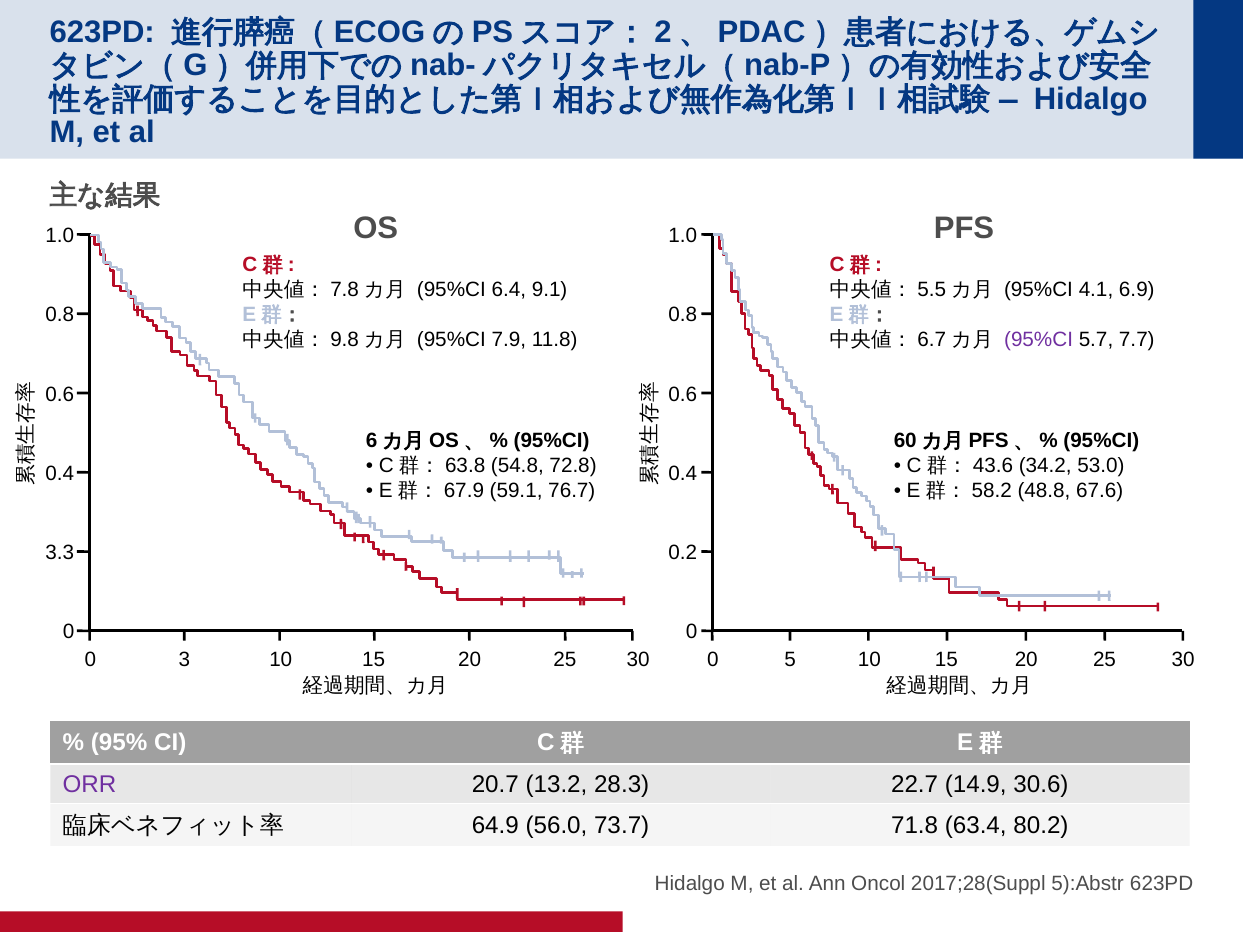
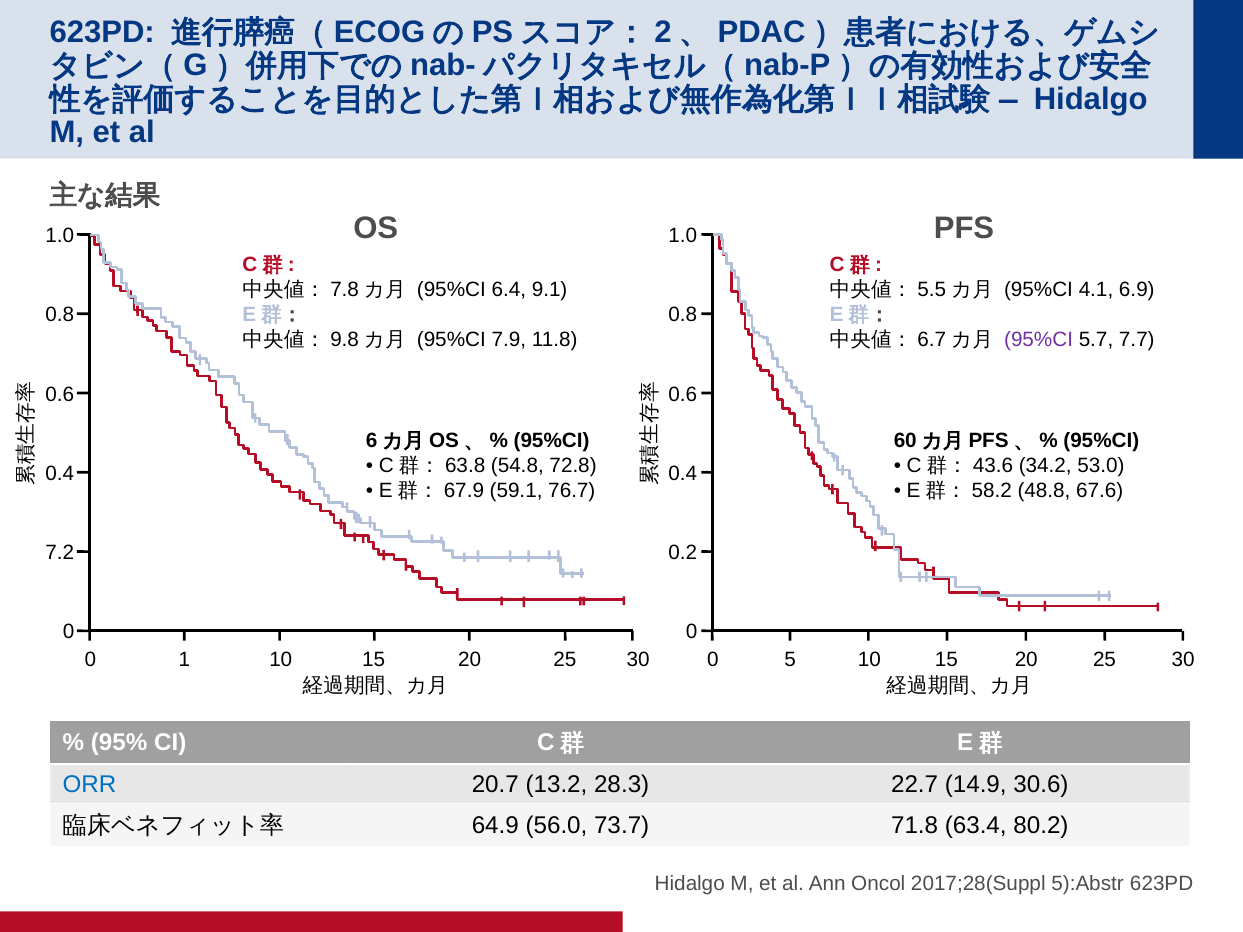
3.3: 3.3 -> 7.2
3: 3 -> 1
ORR colour: purple -> blue
